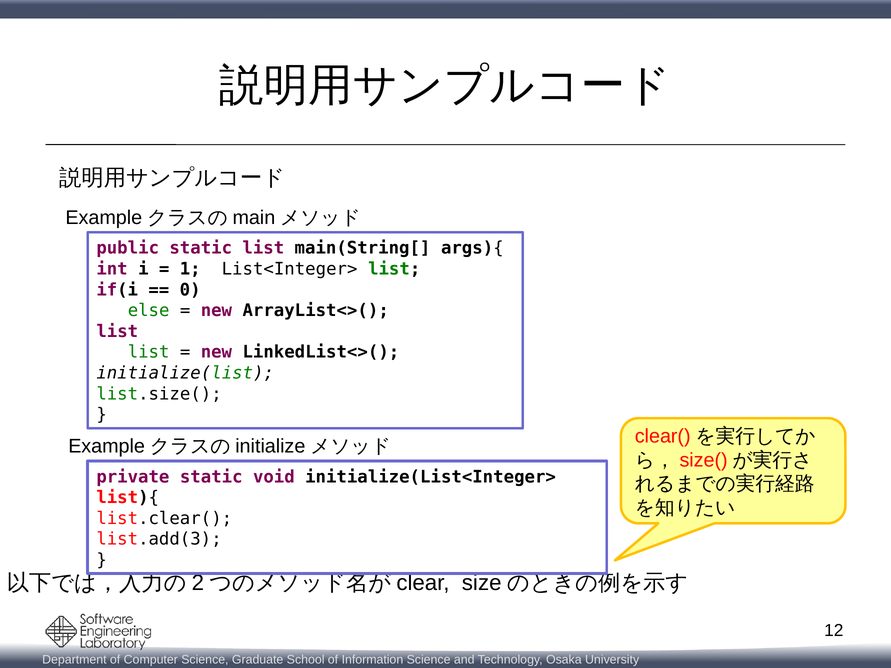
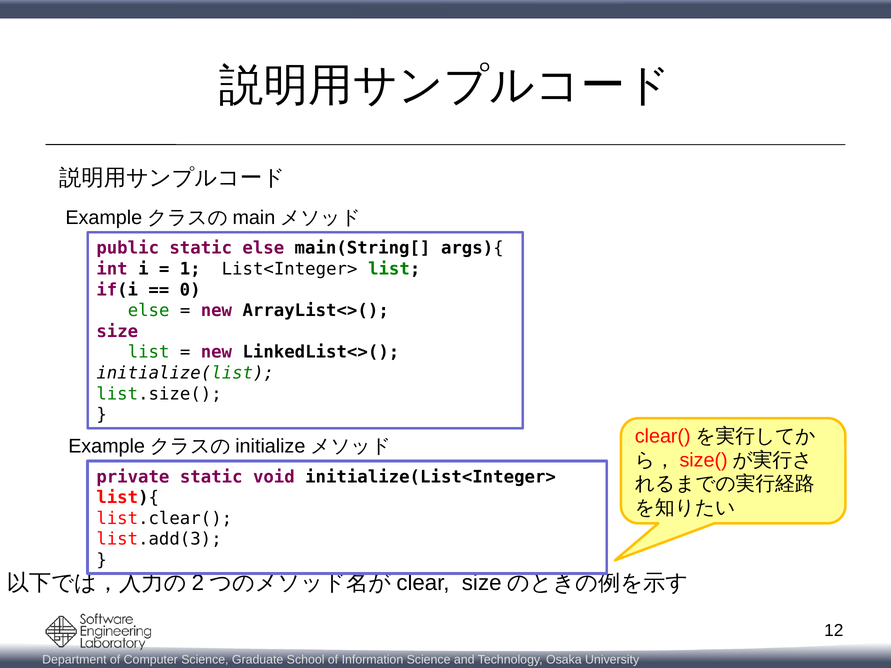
static list: list -> else
list at (117, 332): list -> size
